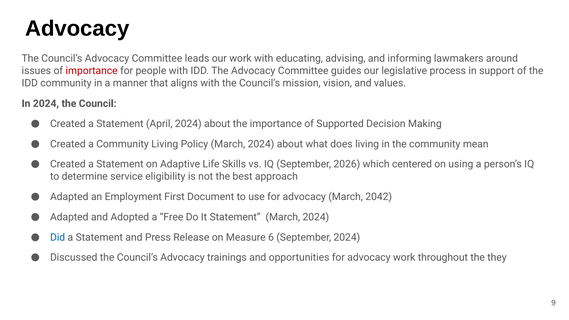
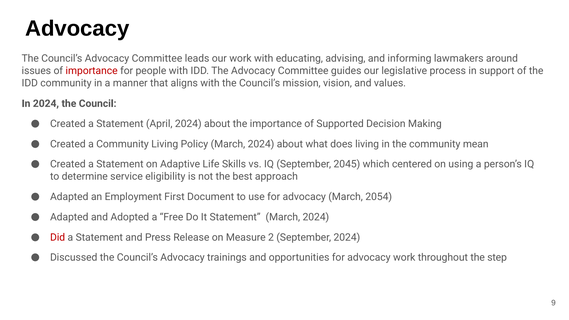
2026: 2026 -> 2045
2042: 2042 -> 2054
Did colour: blue -> red
6: 6 -> 2
they: they -> step
